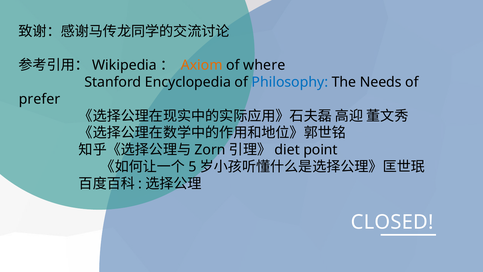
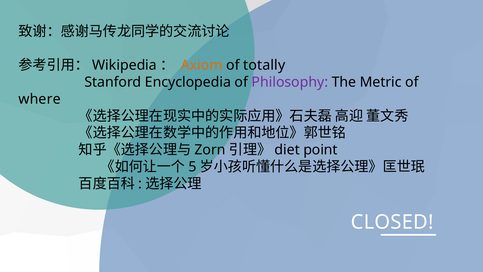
where: where -> totally
Philosophy colour: blue -> purple
Needs: Needs -> Metric
prefer: prefer -> where
